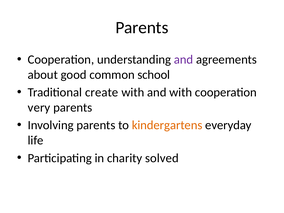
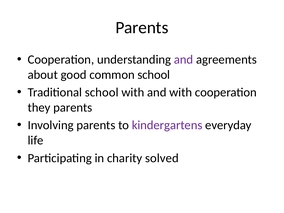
Traditional create: create -> school
very: very -> they
kindergartens colour: orange -> purple
